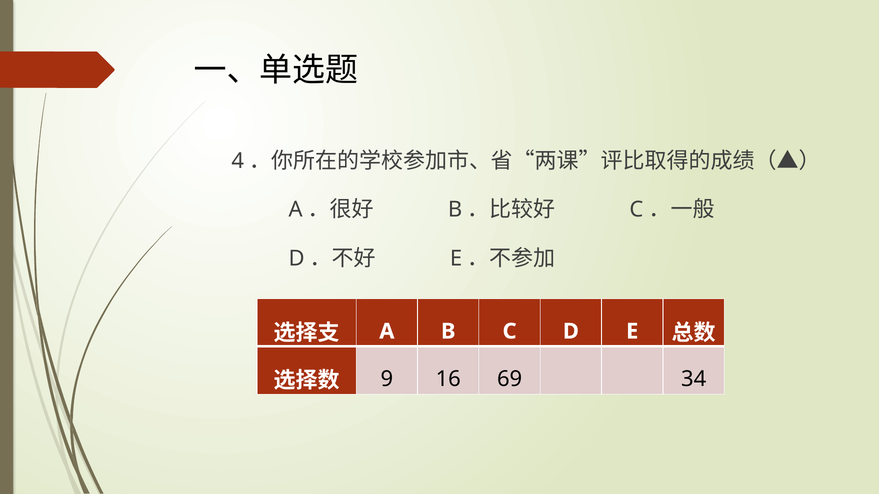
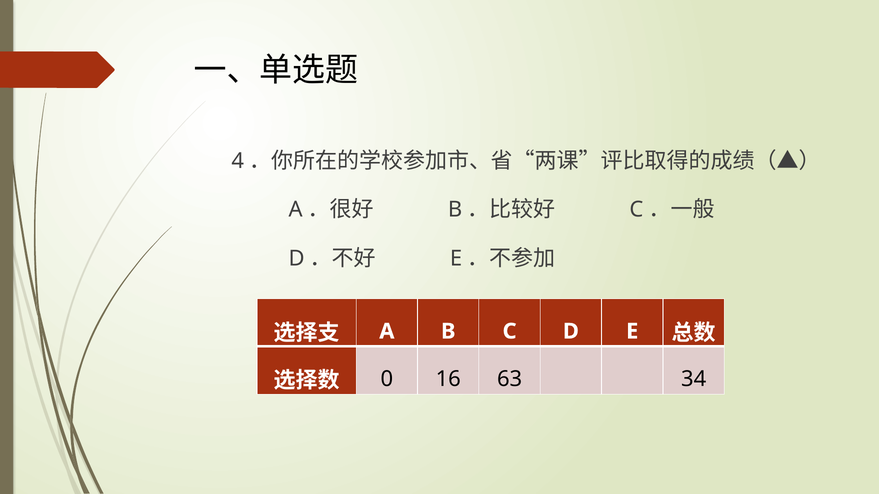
9: 9 -> 0
69: 69 -> 63
